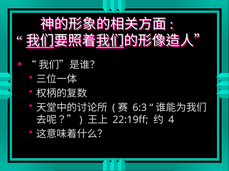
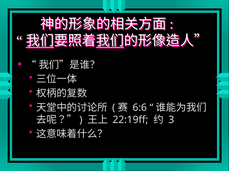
6:3: 6:3 -> 6:6
4: 4 -> 3
